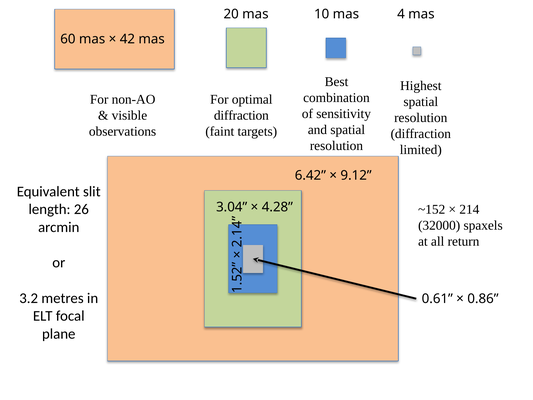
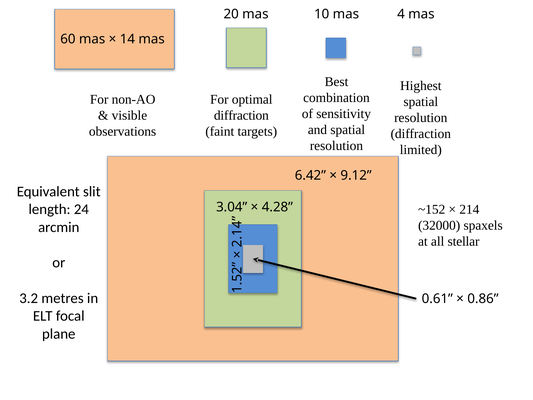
42: 42 -> 14
26: 26 -> 24
return: return -> stellar
